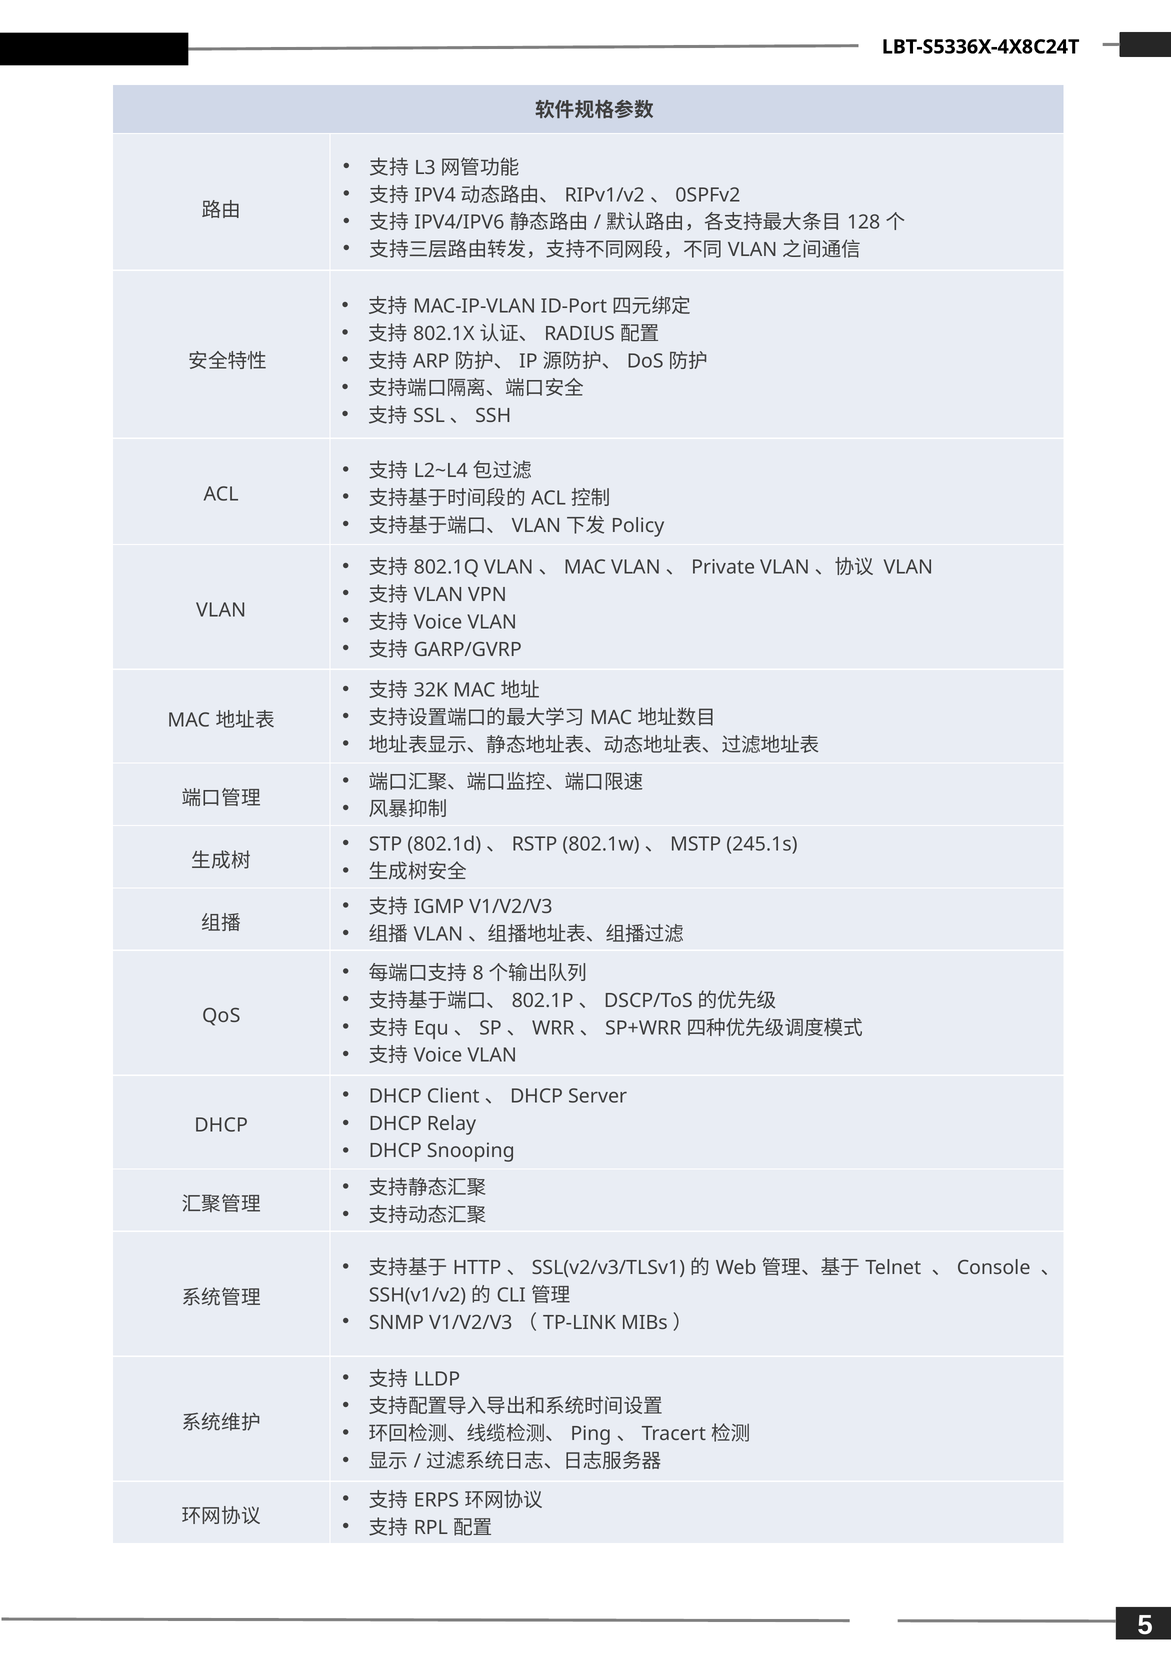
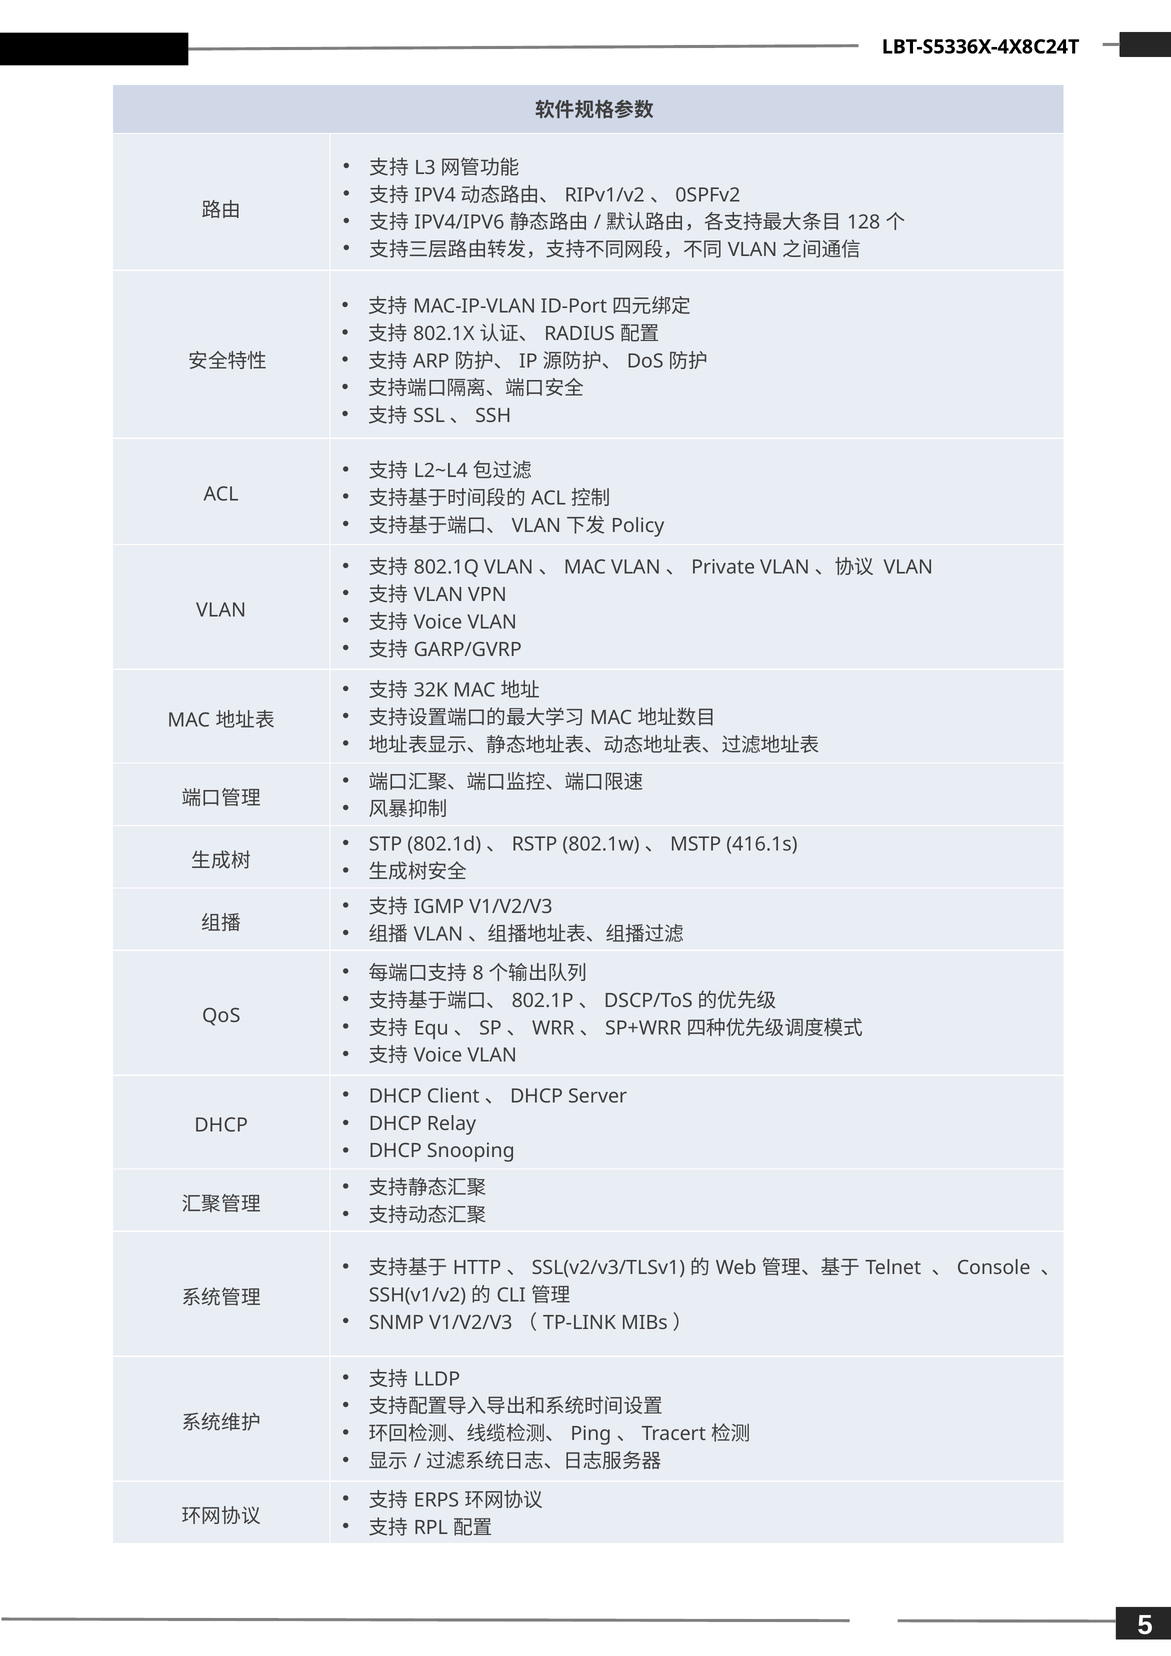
245.1s: 245.1s -> 416.1s
